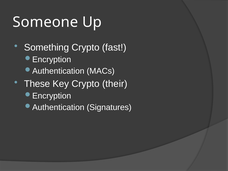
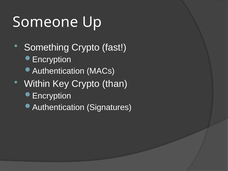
These: These -> Within
their: their -> than
